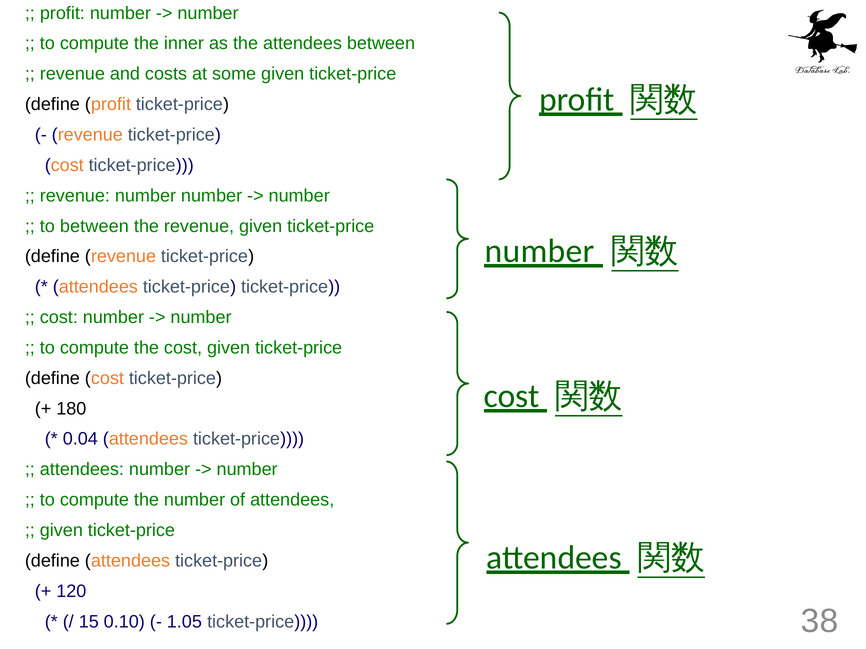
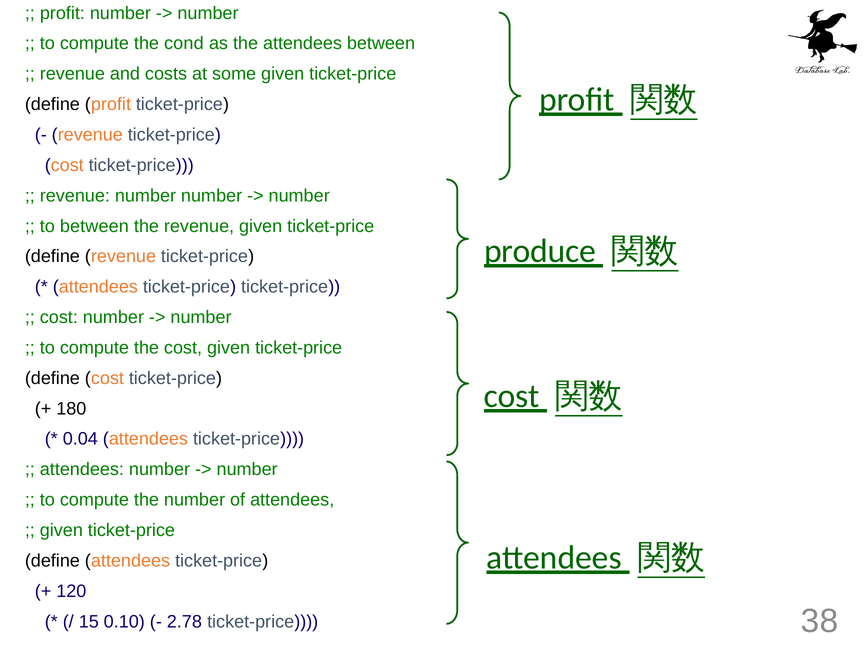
inner: inner -> cond
number at (540, 251): number -> produce
1.05: 1.05 -> 2.78
